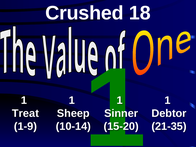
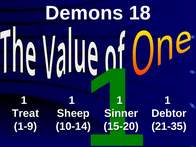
Crushed: Crushed -> Demons
